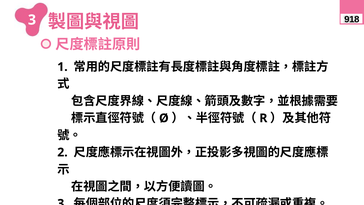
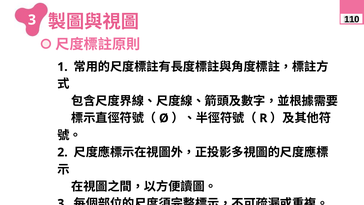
918: 918 -> 110
